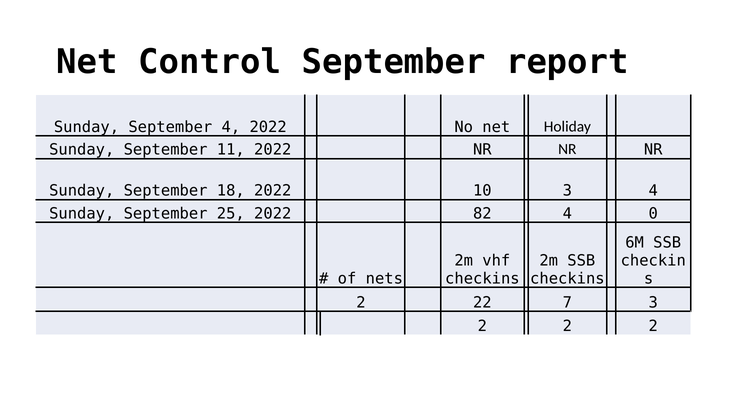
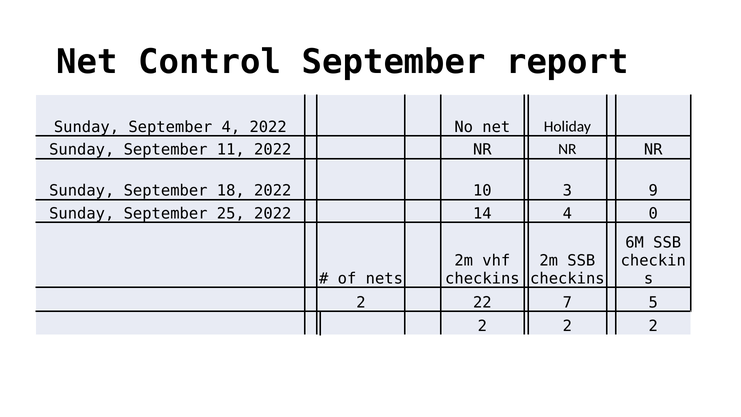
3 4: 4 -> 9
82: 82 -> 14
7 3: 3 -> 5
